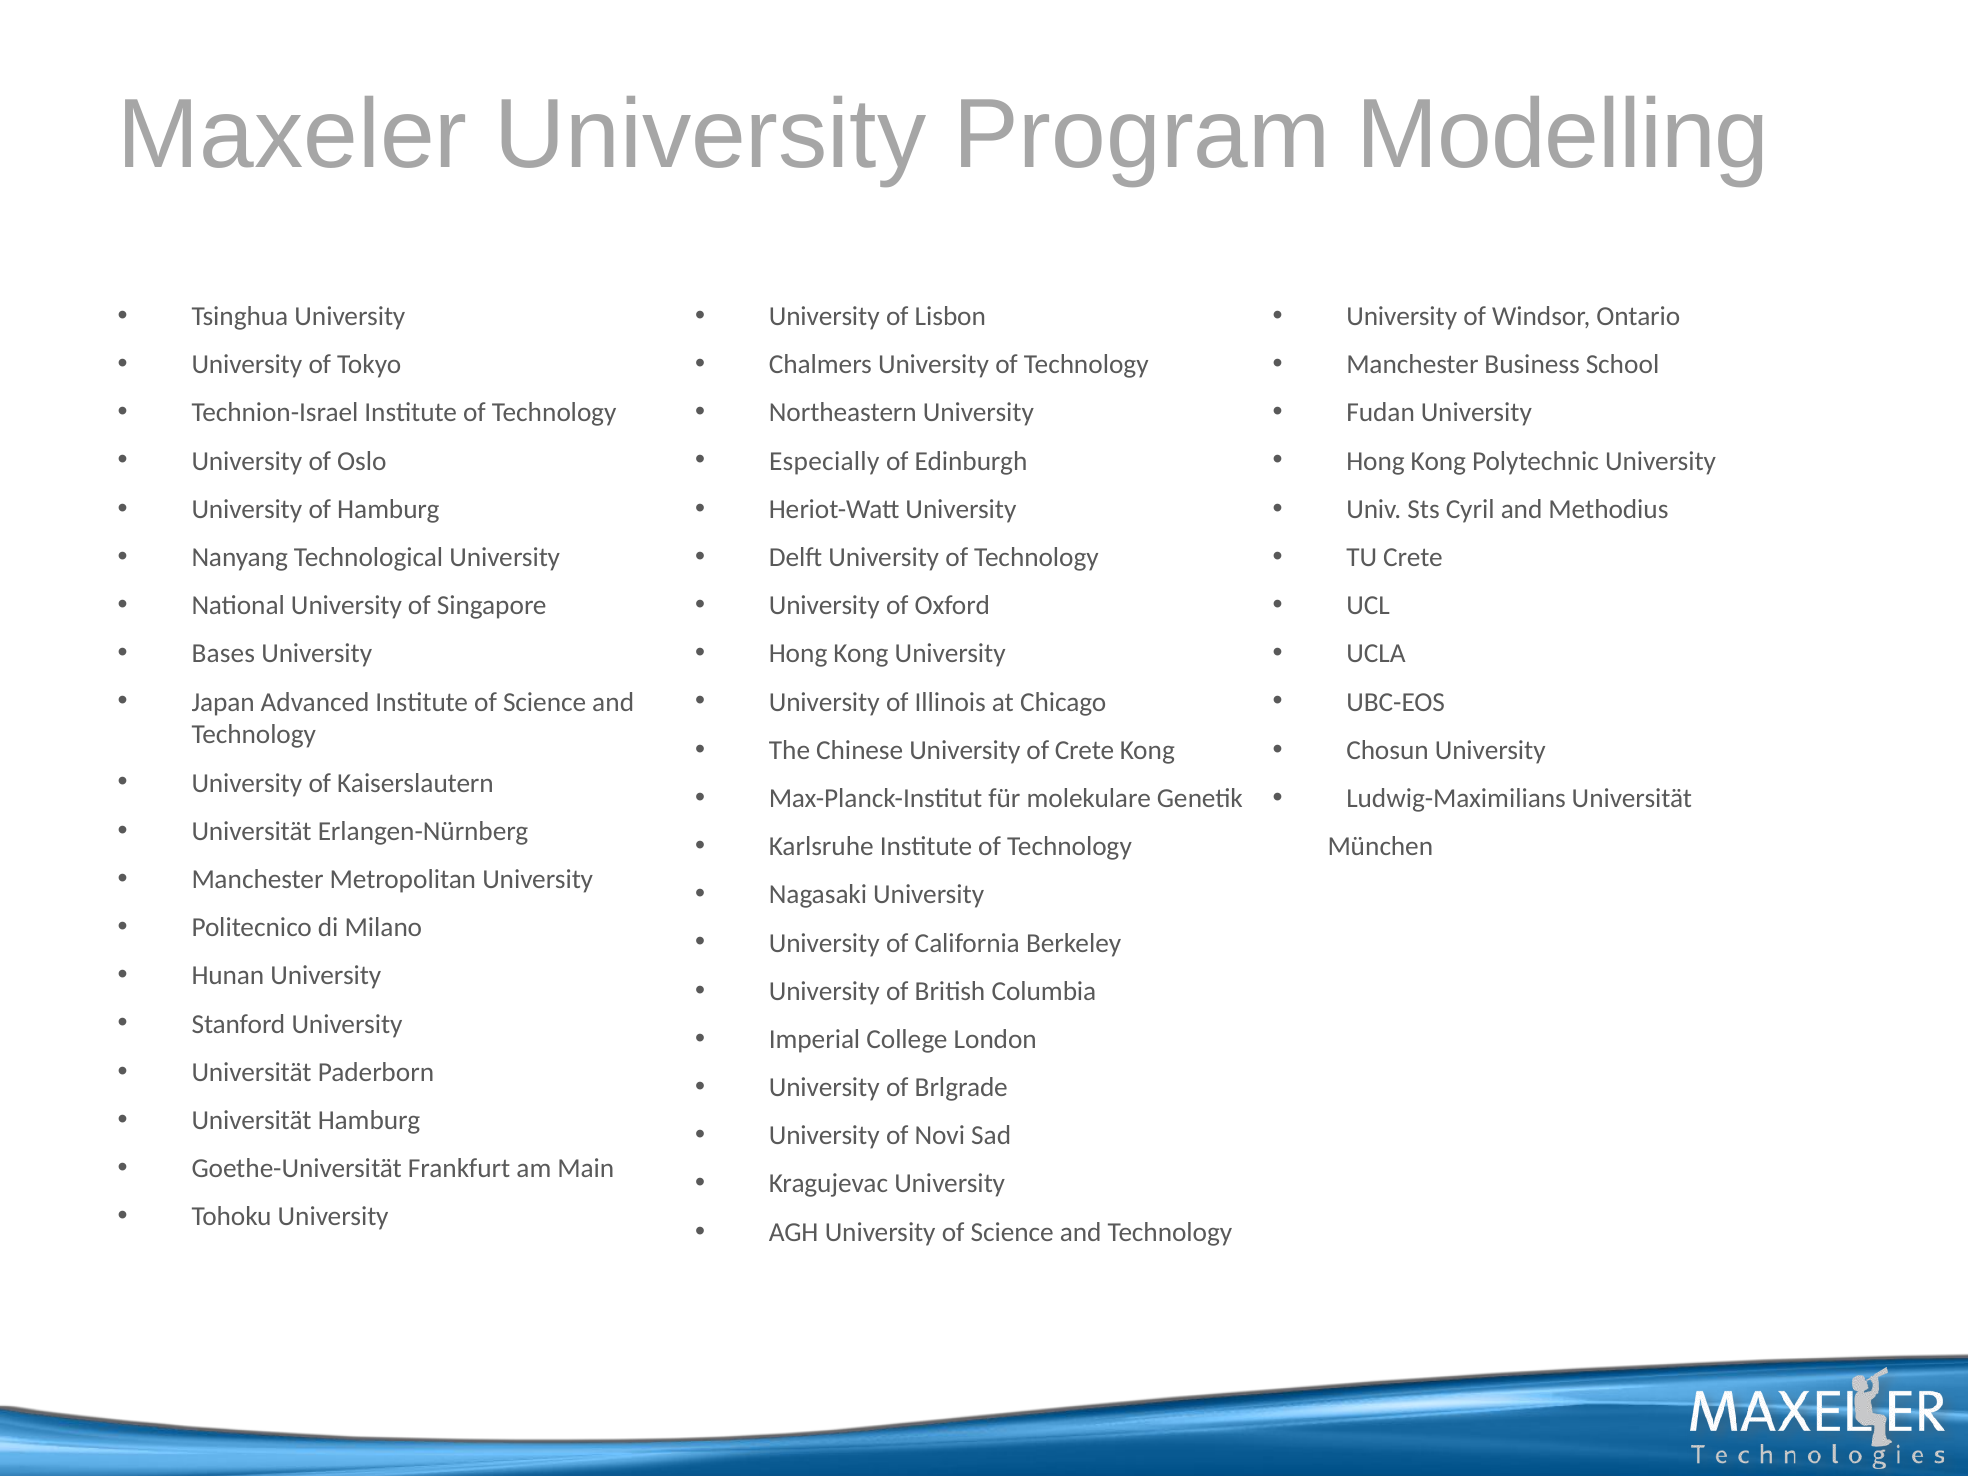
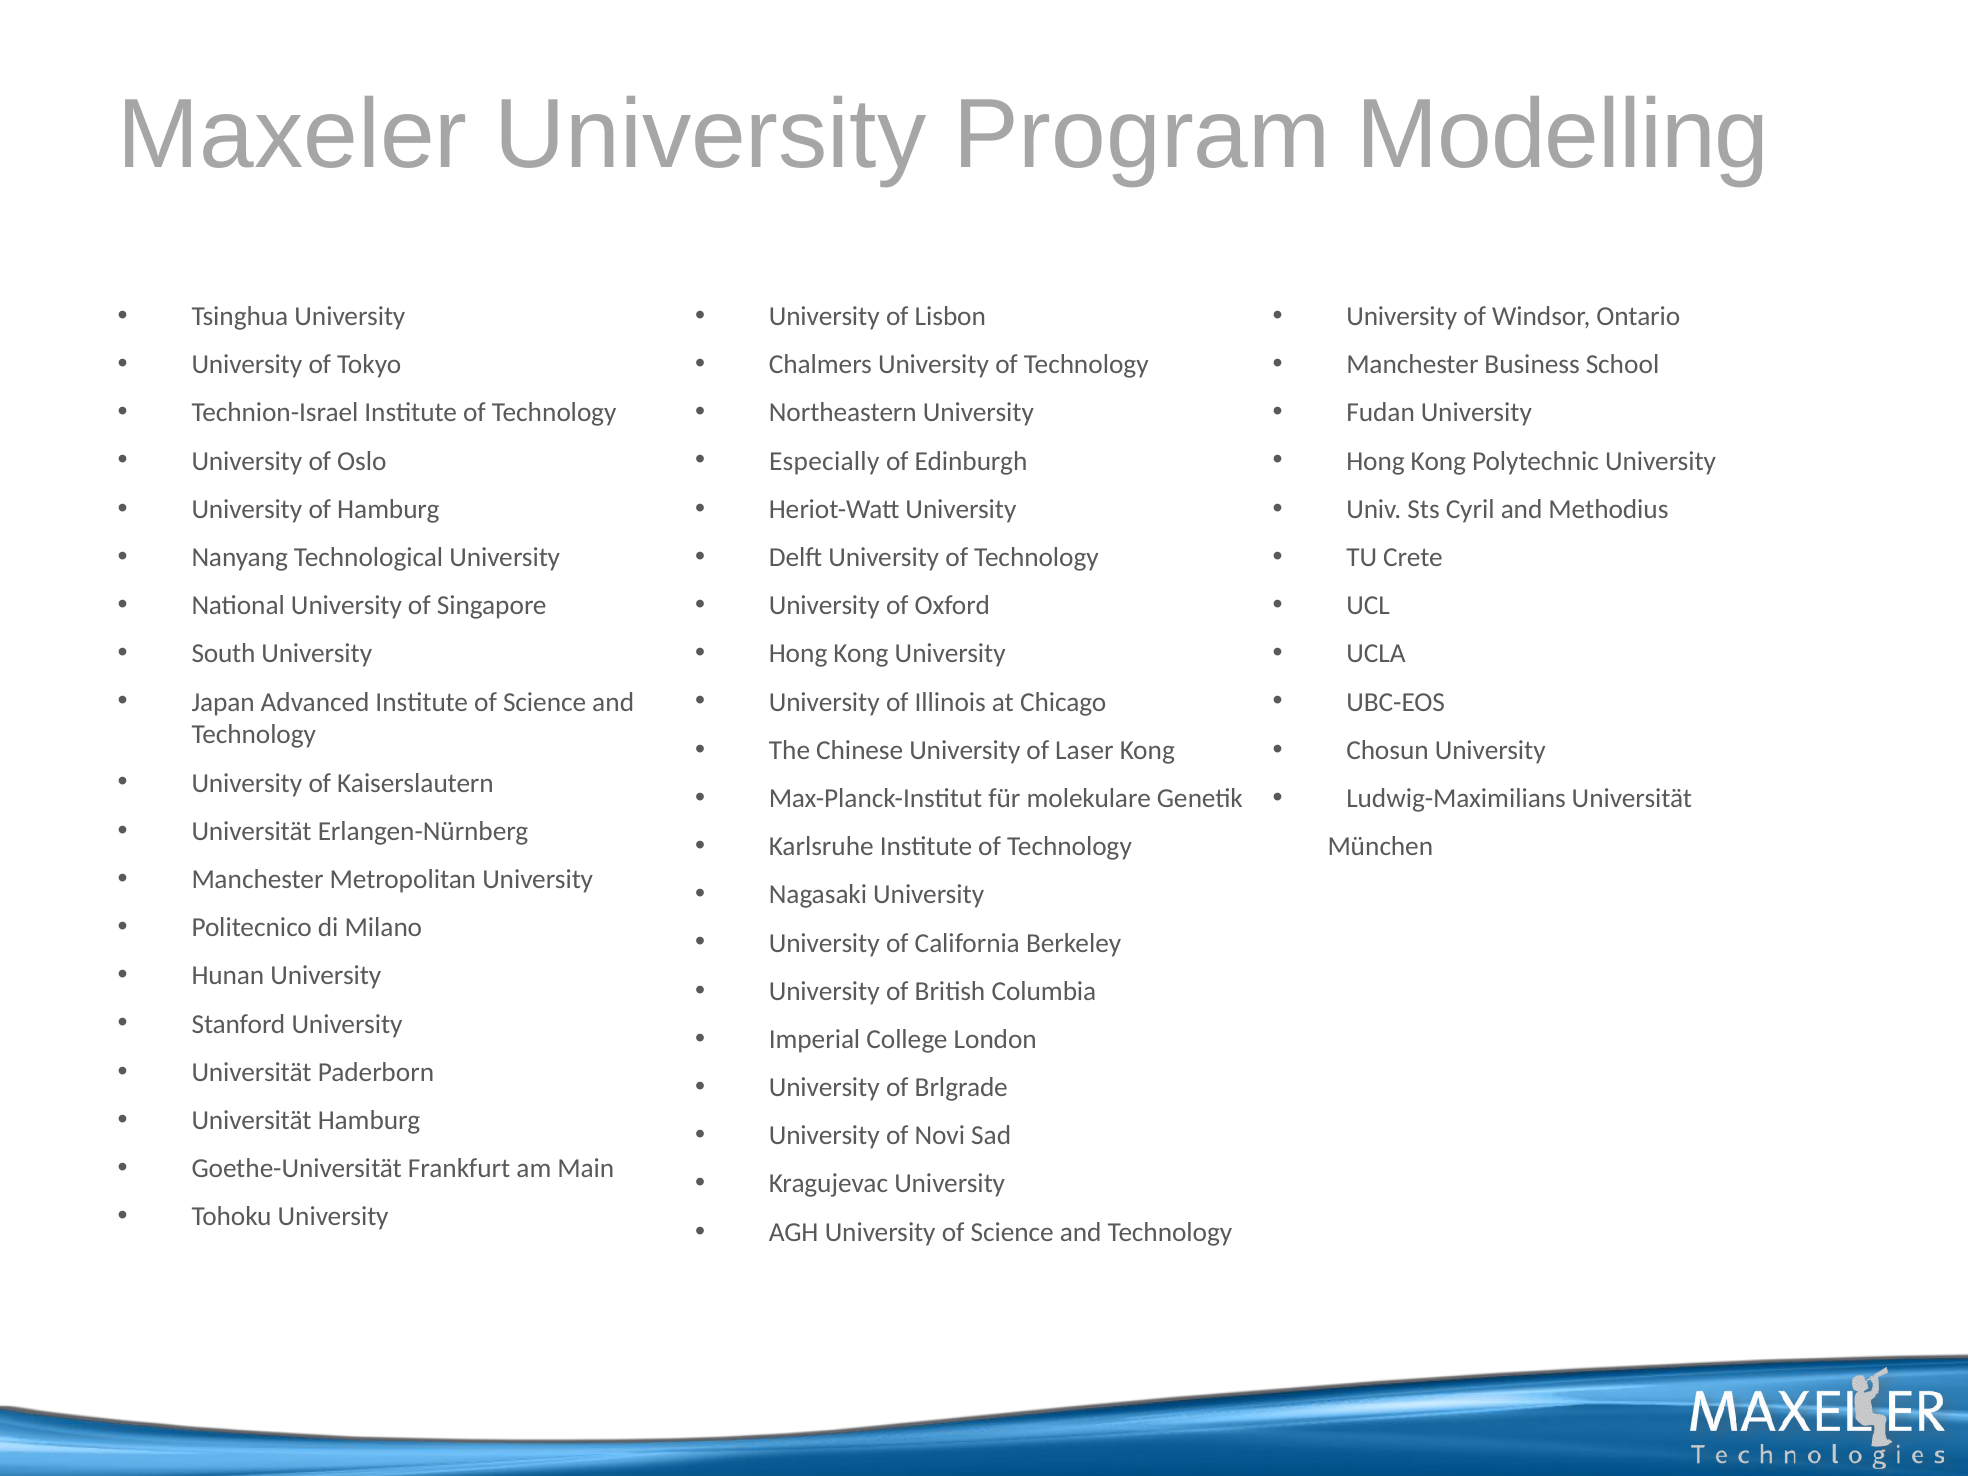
Bases: Bases -> South
of Crete: Crete -> Laser
